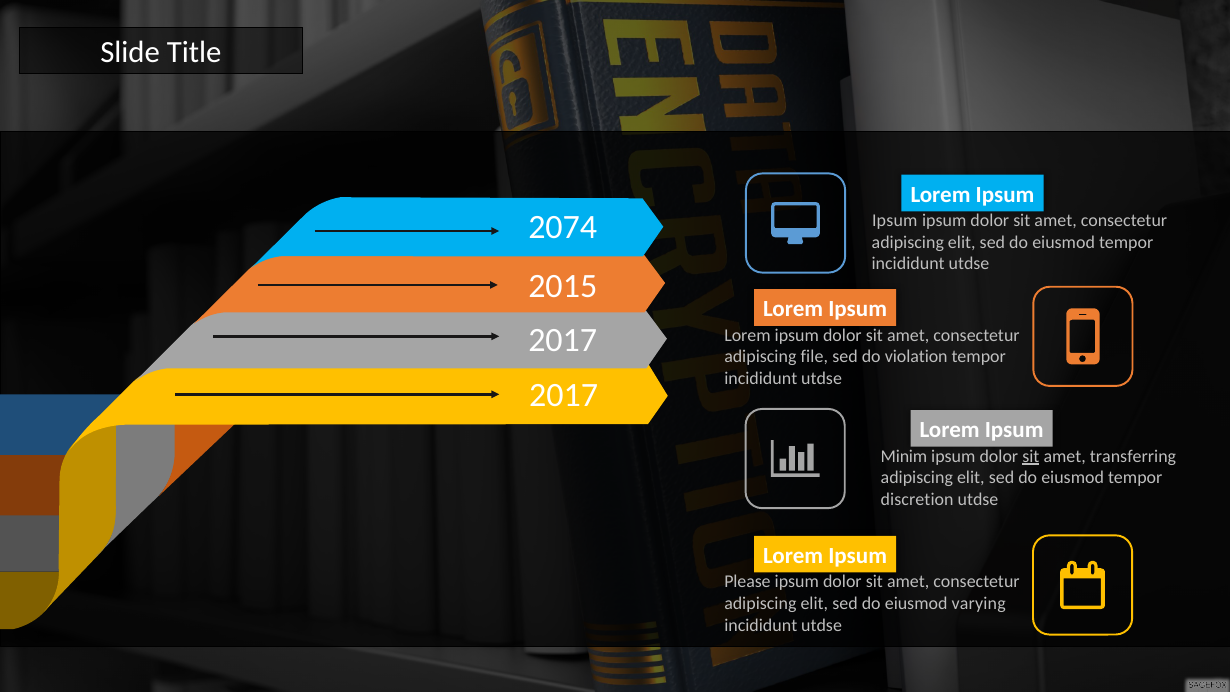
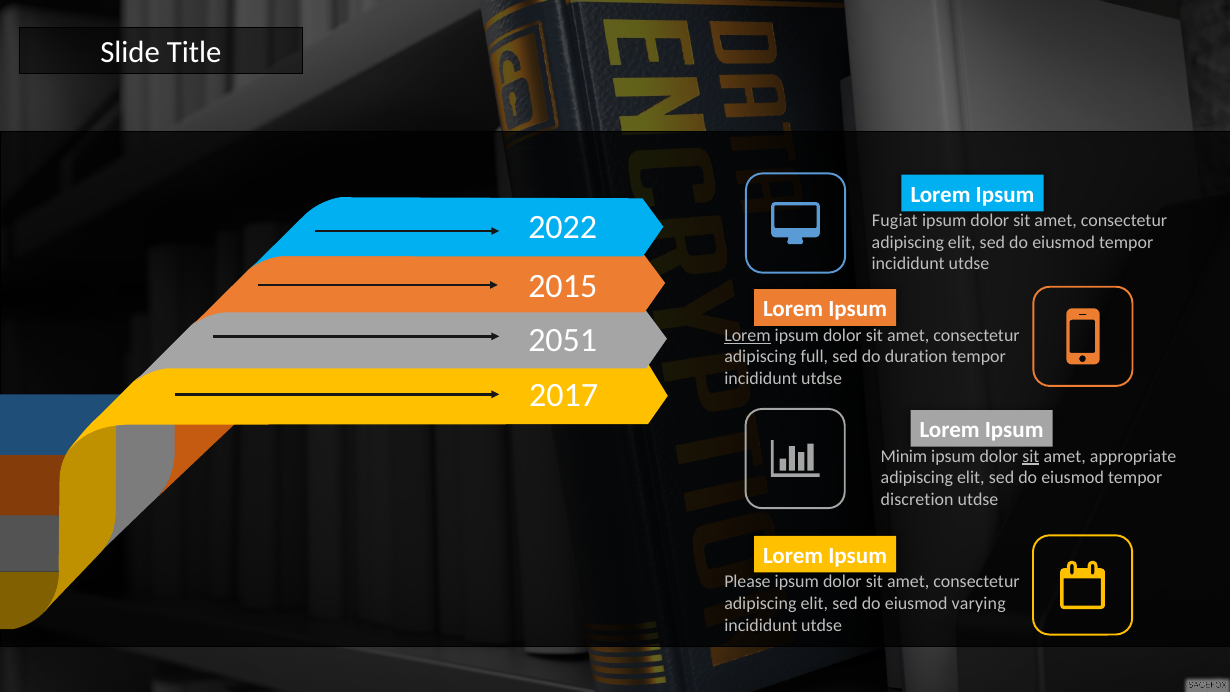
Ipsum at (895, 221): Ipsum -> Fugiat
2074: 2074 -> 2022
2017 at (563, 340): 2017 -> 2051
Lorem at (747, 335) underline: none -> present
file: file -> full
violation: violation -> duration
transferring: transferring -> appropriate
